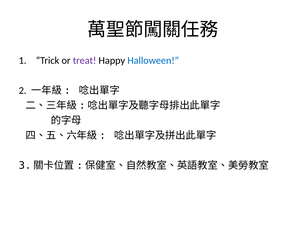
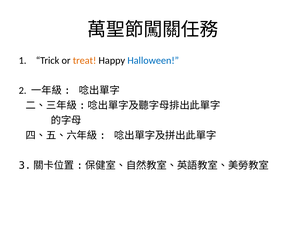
treat colour: purple -> orange
